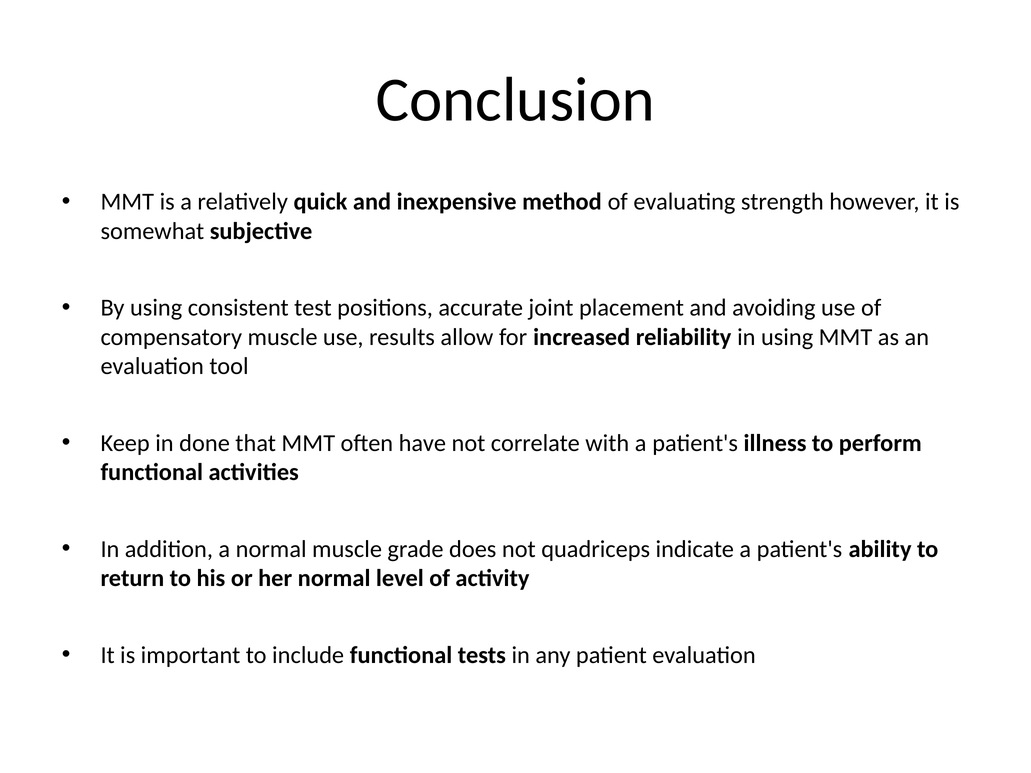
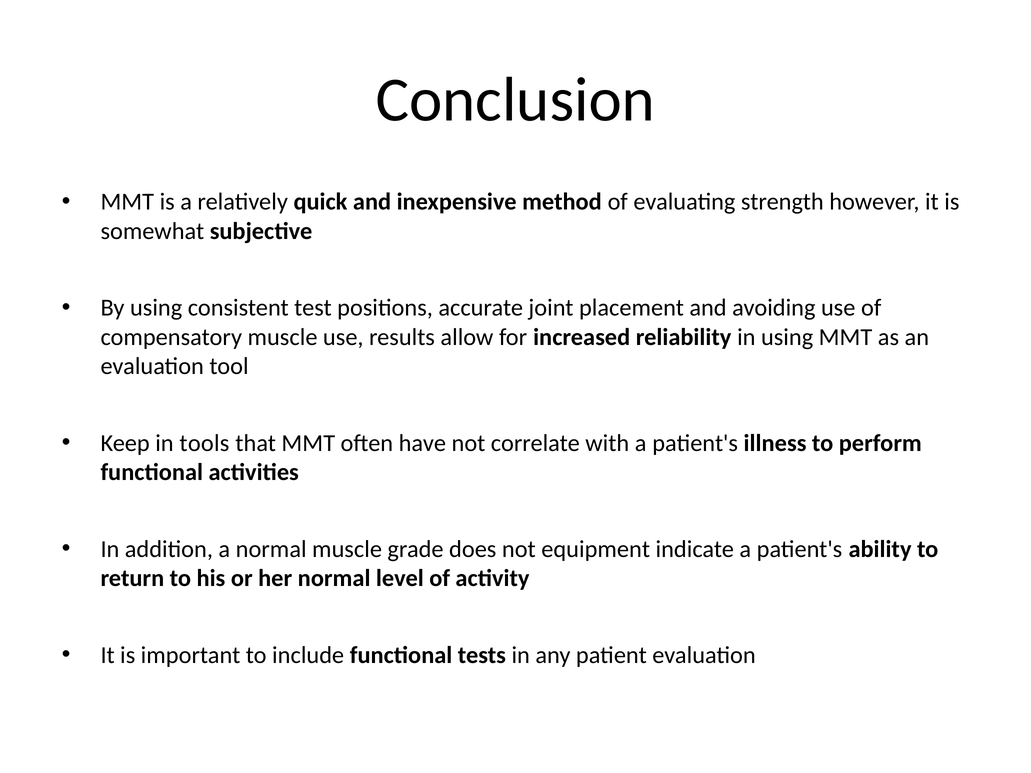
done: done -> tools
quadriceps: quadriceps -> equipment
